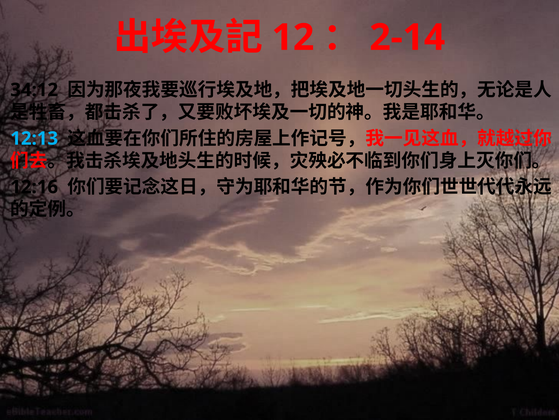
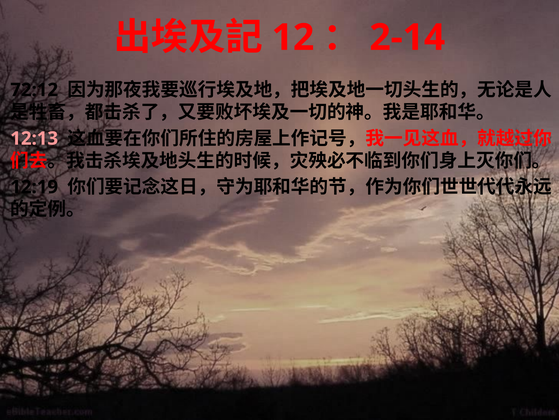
34:12: 34:12 -> 72:12
12:13 colour: light blue -> pink
12:16: 12:16 -> 12:19
